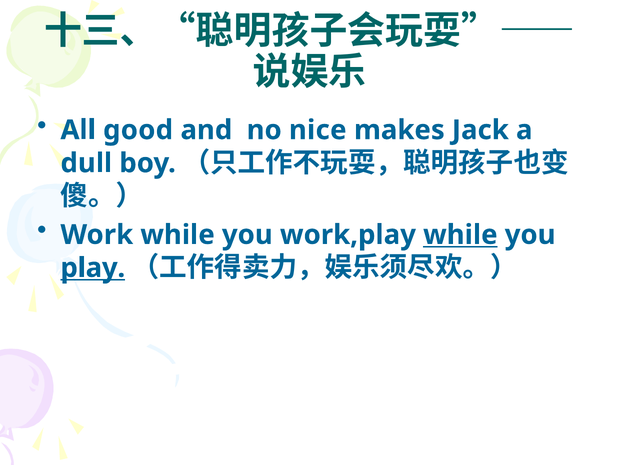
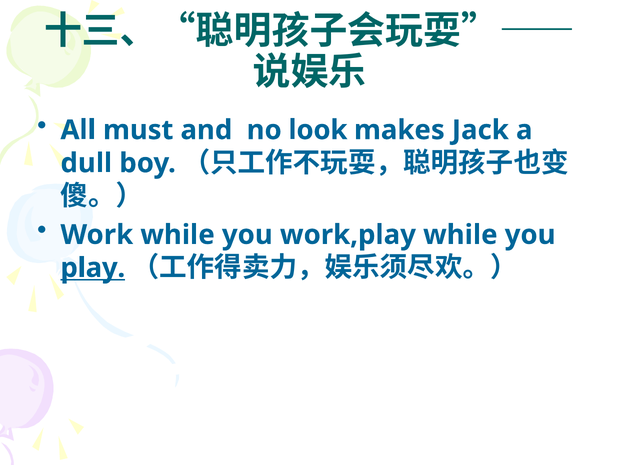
good: good -> must
nice: nice -> look
while at (460, 235) underline: present -> none
